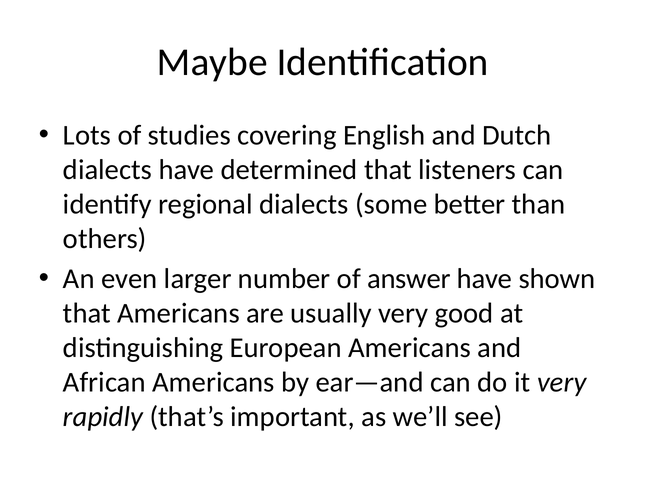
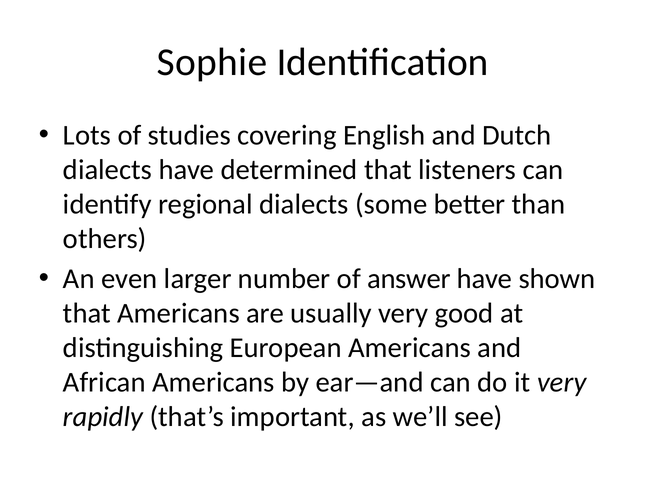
Maybe: Maybe -> Sophie
